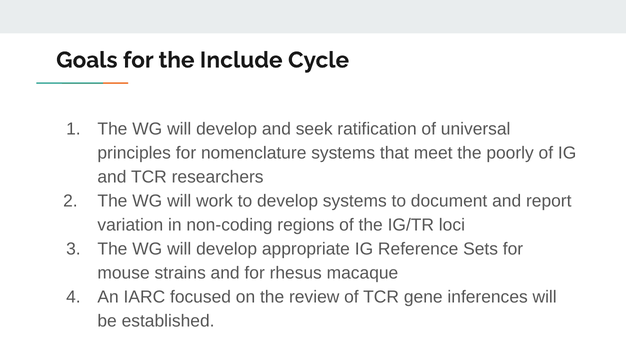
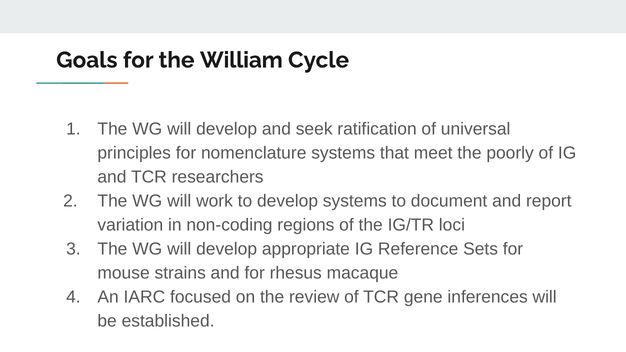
Include: Include -> William
